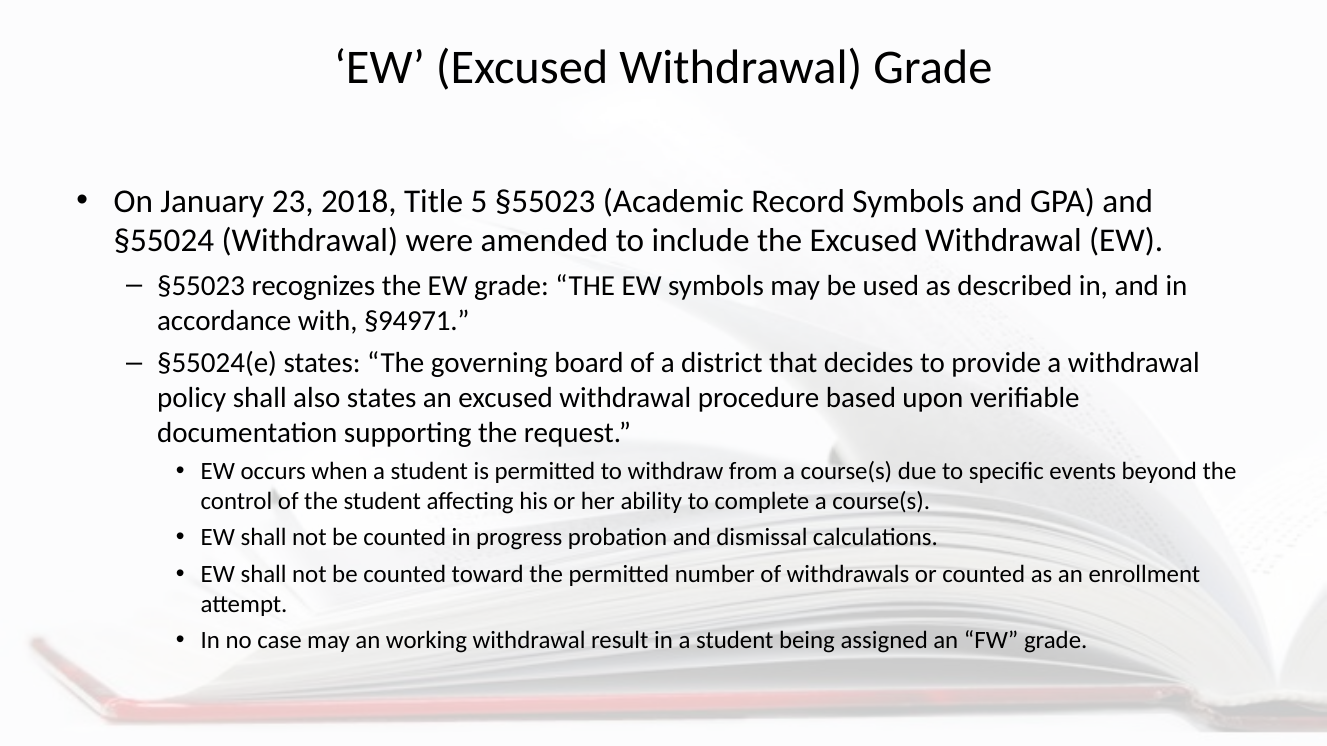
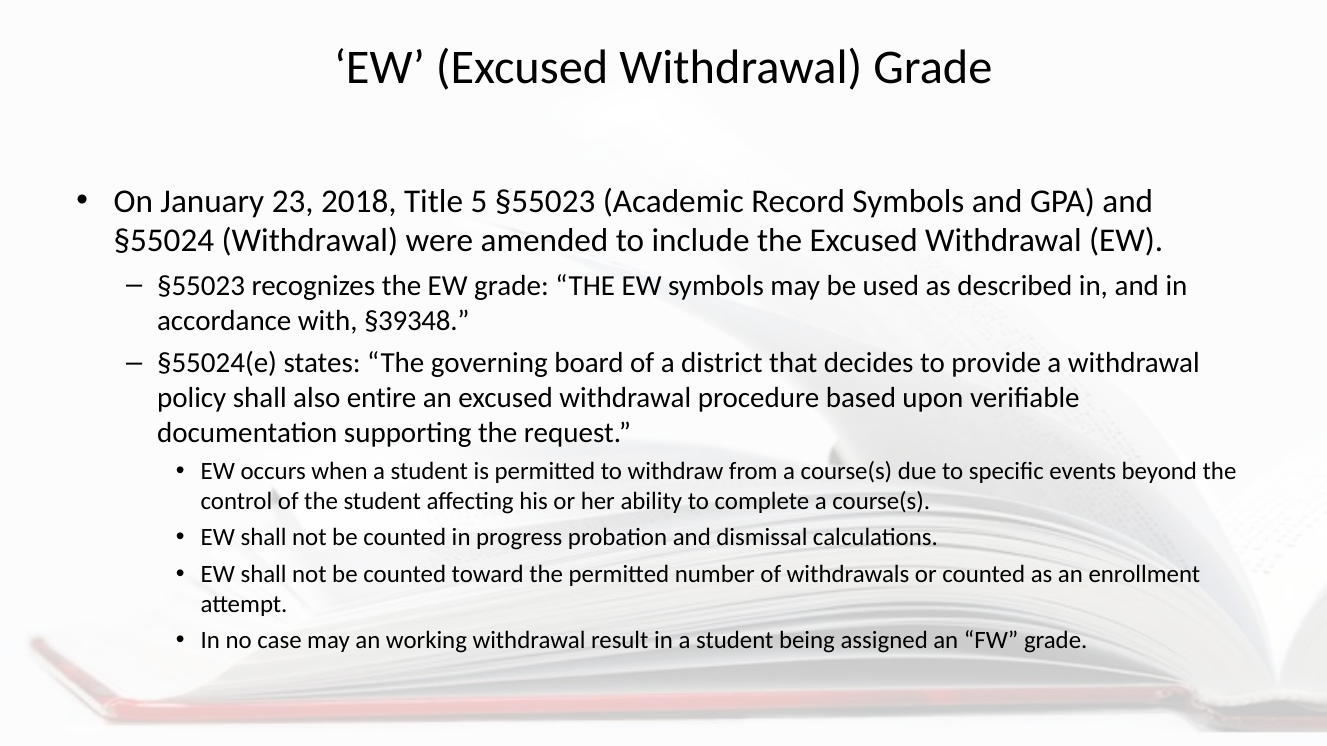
§94971: §94971 -> §39348
also states: states -> entire
